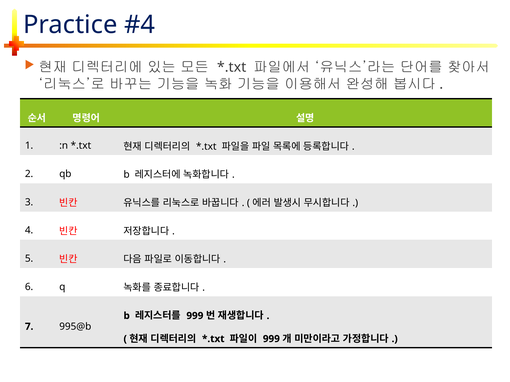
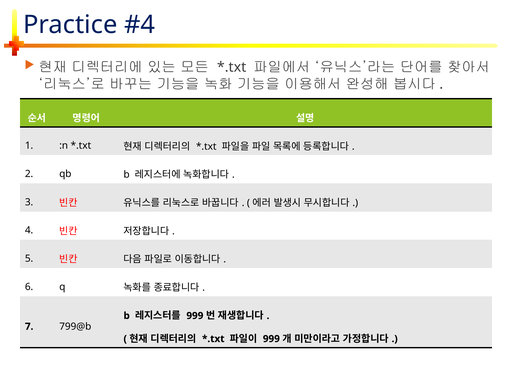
995@b: 995@b -> 799@b
